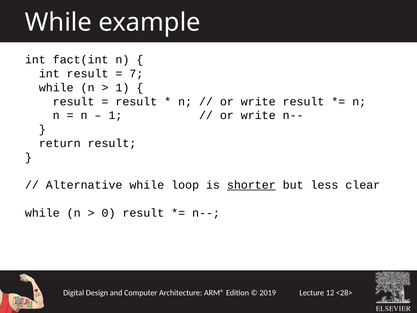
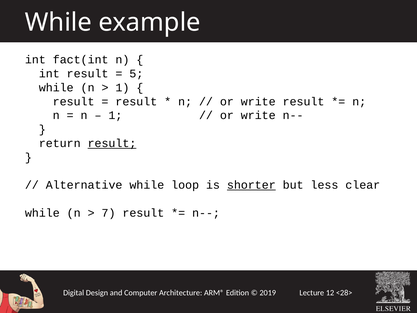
7: 7 -> 5
result at (112, 143) underline: none -> present
0: 0 -> 7
